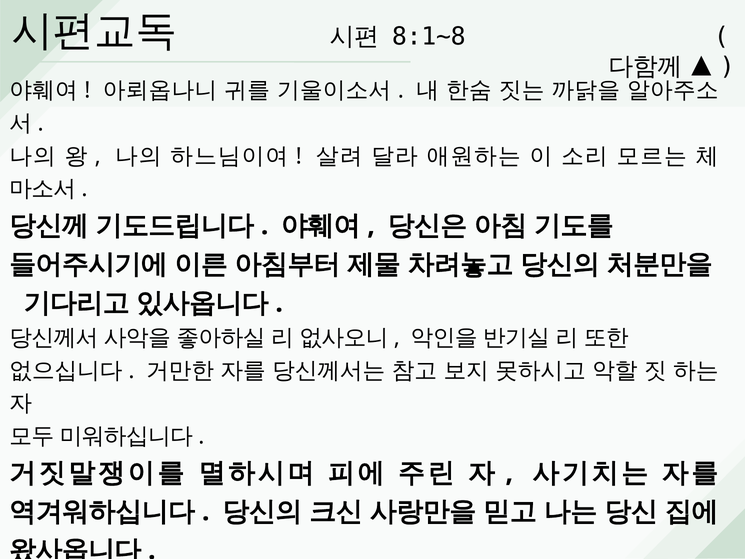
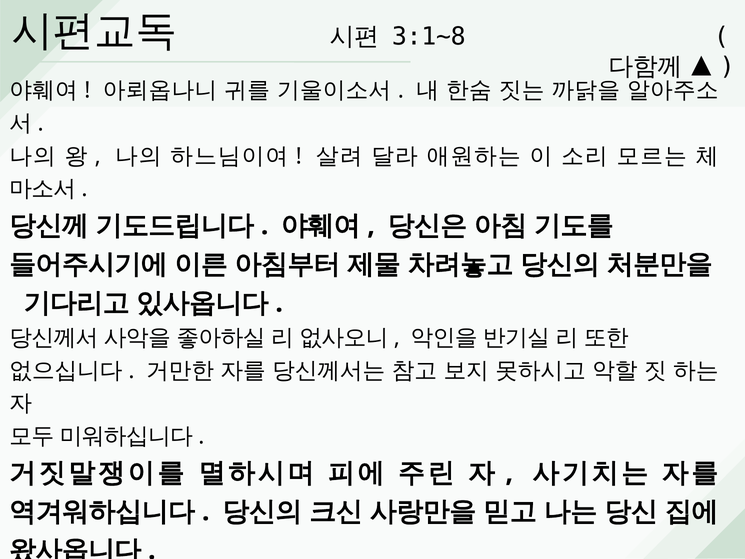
8:1~8: 8:1~8 -> 3:1~8
